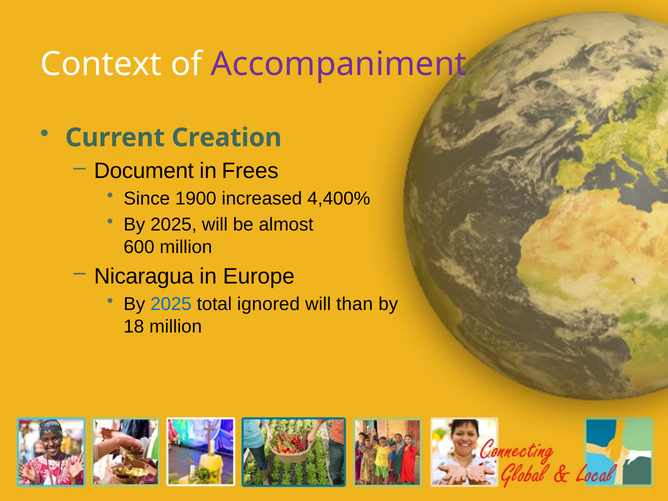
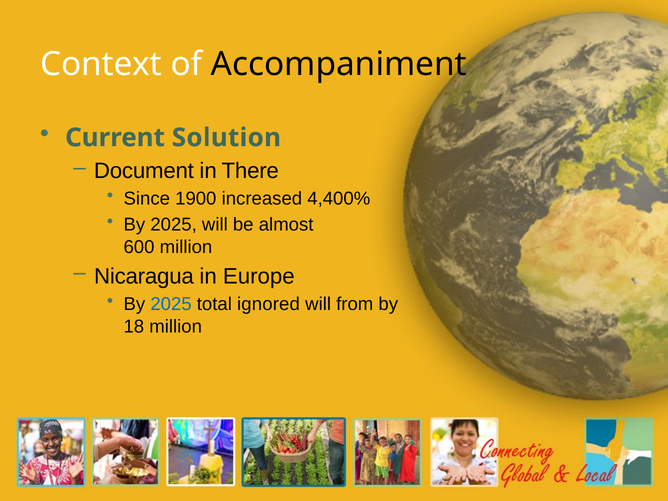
Accompaniment colour: purple -> black
Creation: Creation -> Solution
Frees: Frees -> There
than: than -> from
